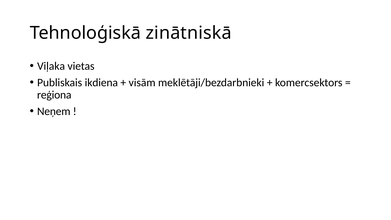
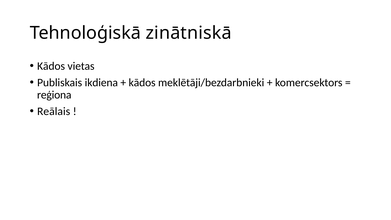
Viļaka at (51, 66): Viļaka -> Kādos
visām at (142, 83): visām -> kādos
Neņem: Neņem -> Reālais
